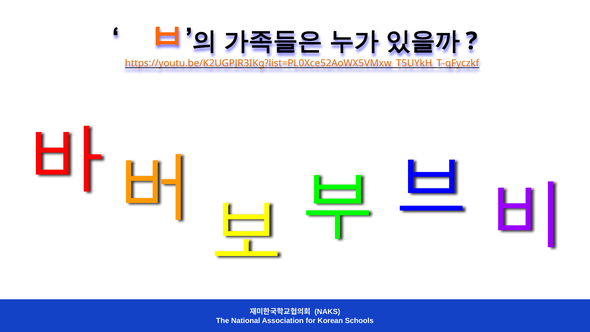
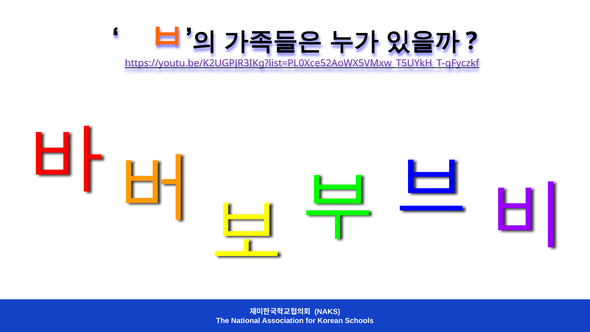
https://youtu.be/K2UGPJR3IKg?list=PL0Xce52AoWX5VMxw_T5UYkH_T-qFyczkf colour: orange -> purple
